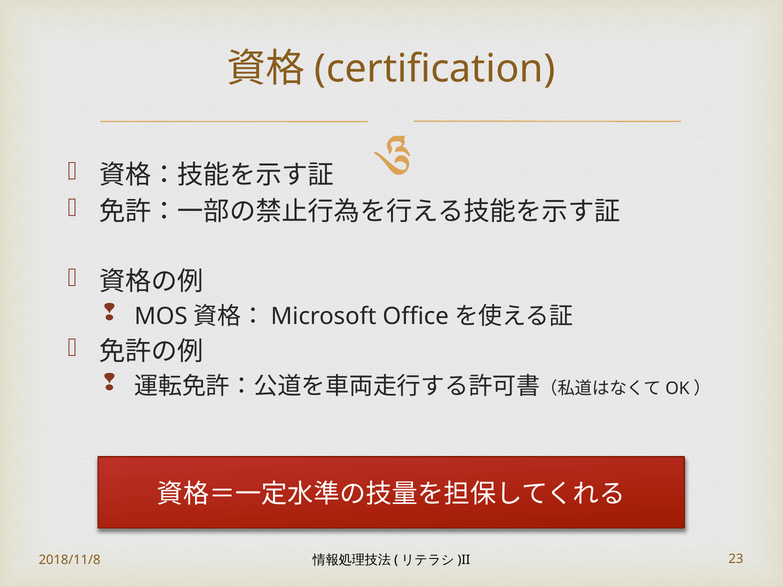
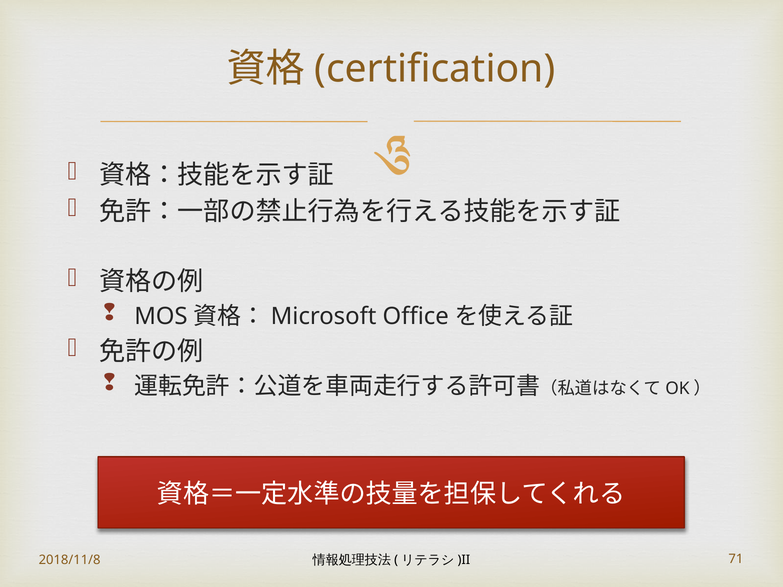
23: 23 -> 71
